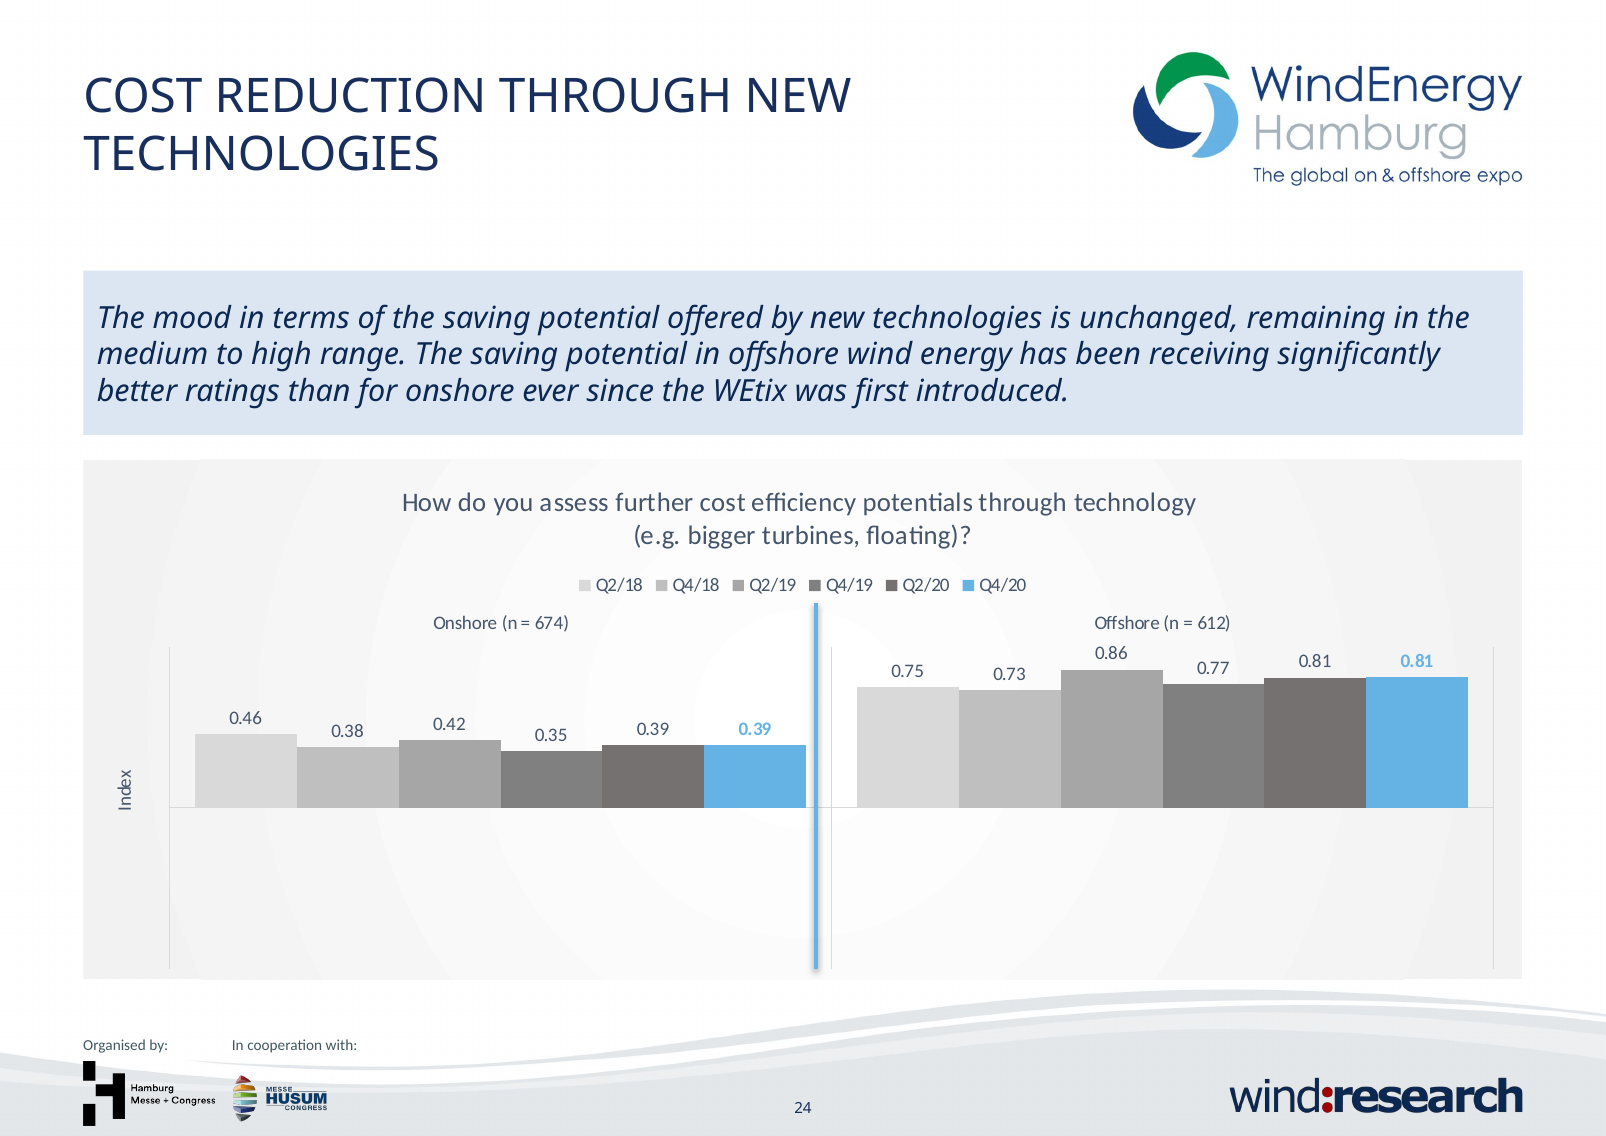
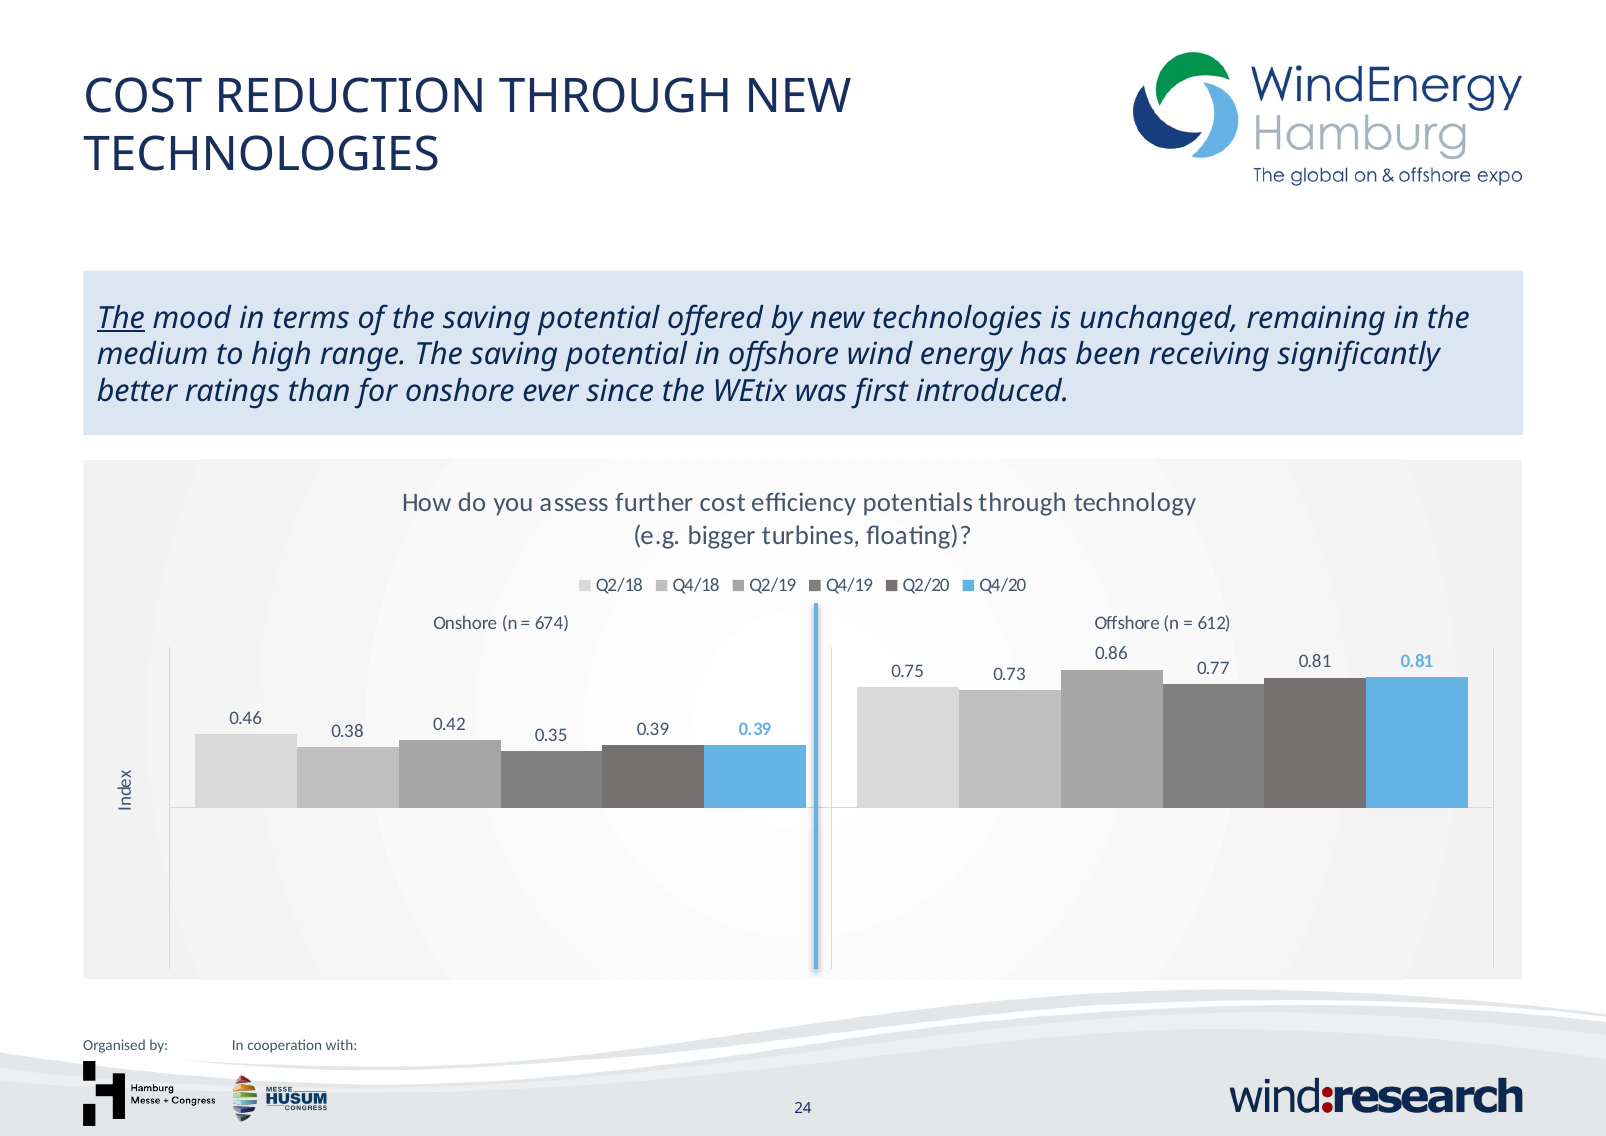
The at (121, 318) underline: none -> present
